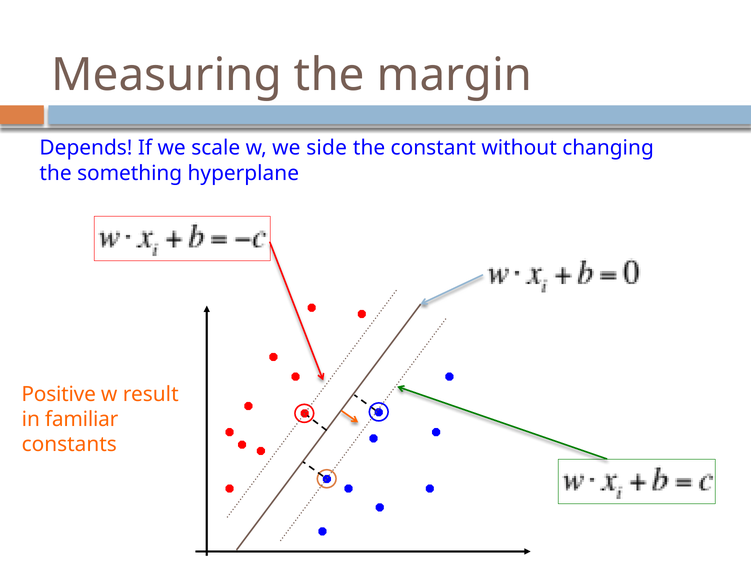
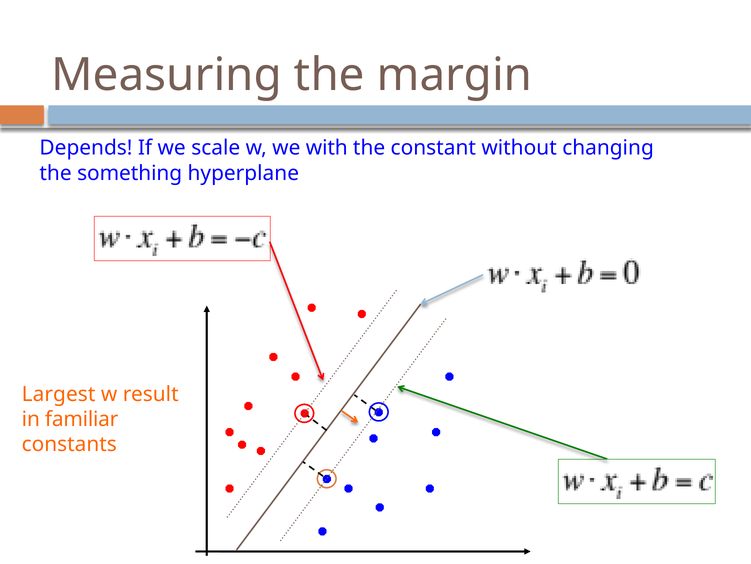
side: side -> with
Positive: Positive -> Largest
